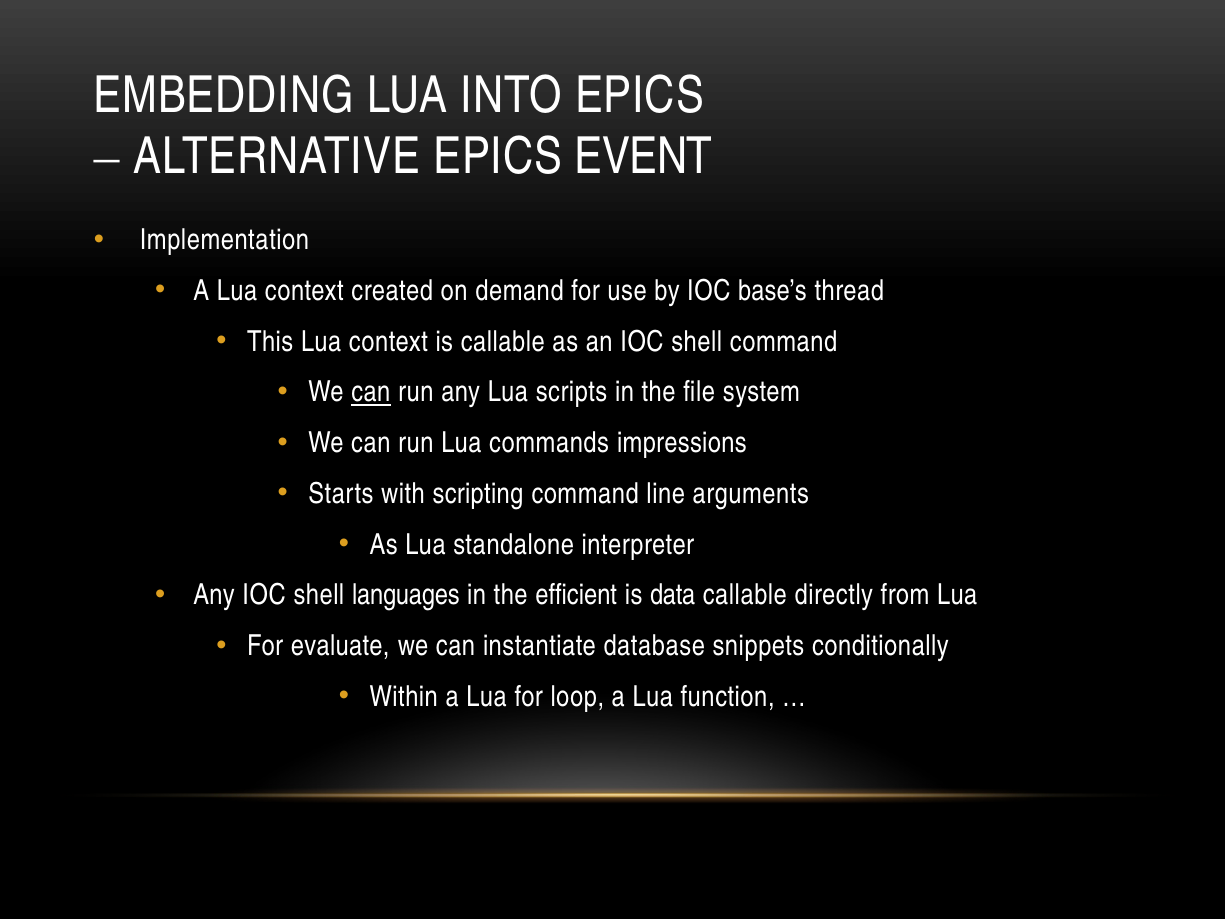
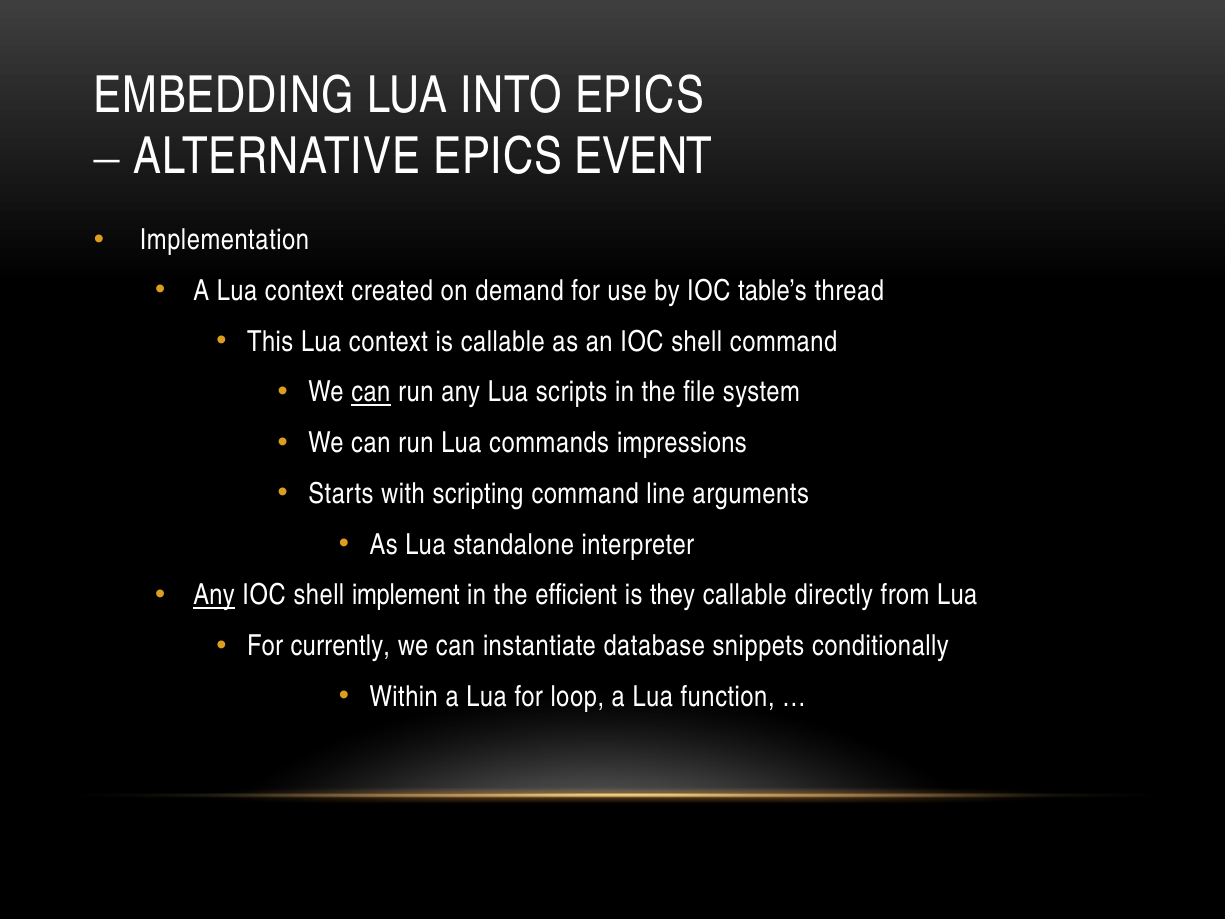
base’s: base’s -> table’s
Any at (214, 595) underline: none -> present
languages: languages -> implement
data: data -> they
evaluate: evaluate -> currently
